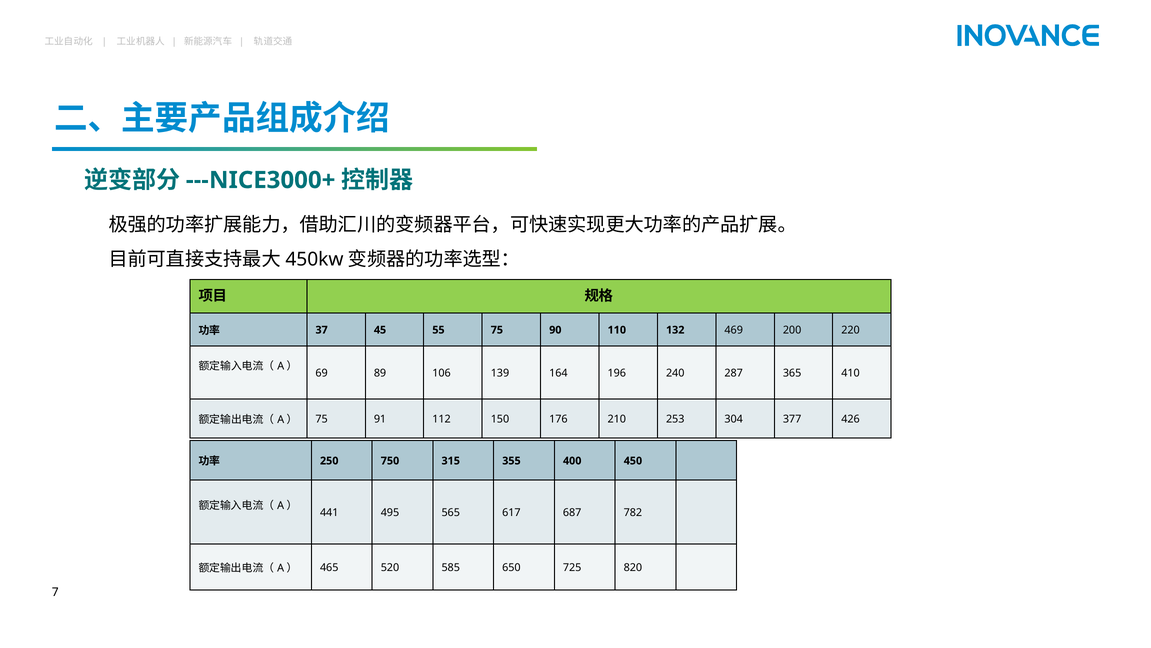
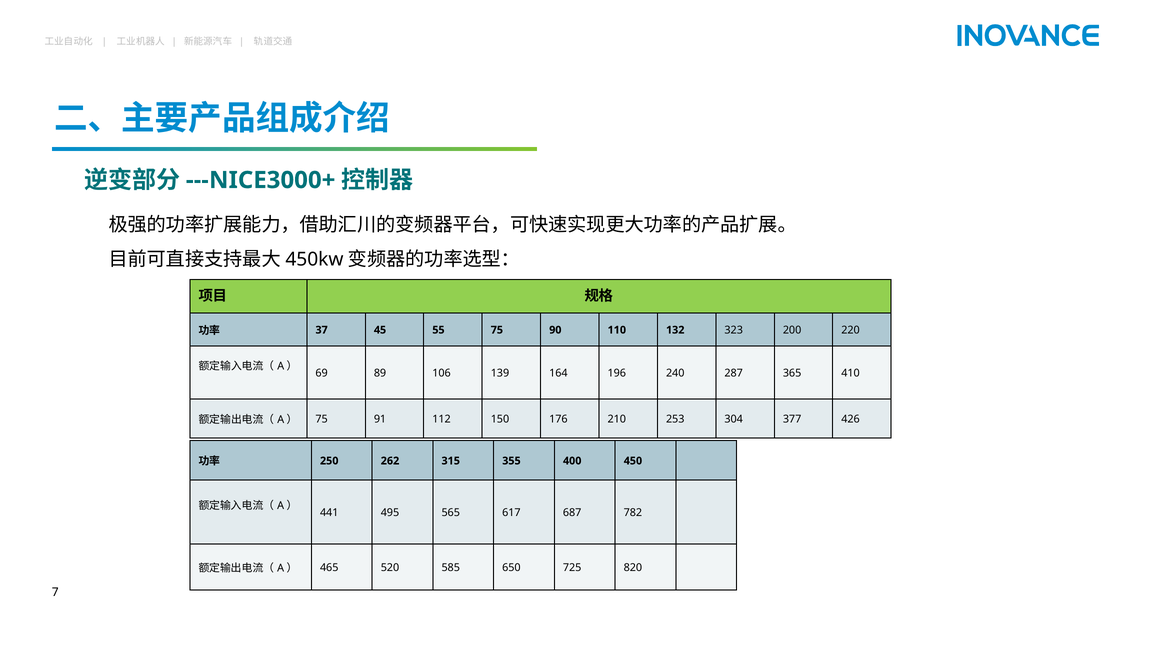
469: 469 -> 323
750: 750 -> 262
